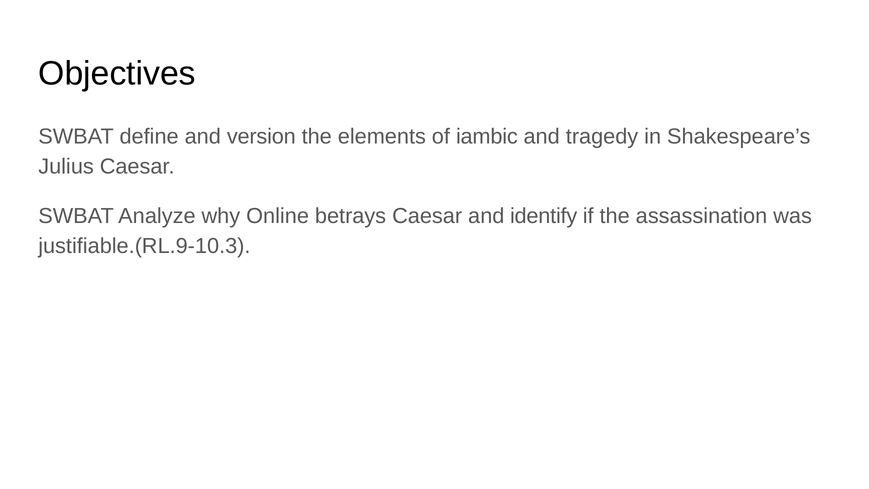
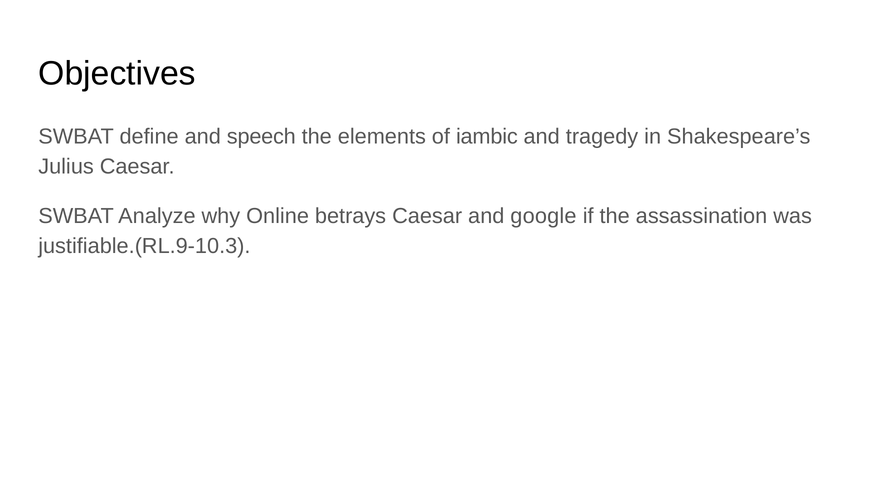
version: version -> speech
identify: identify -> google
